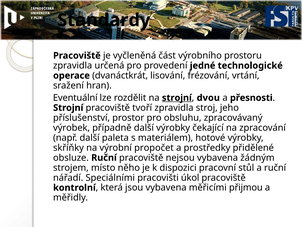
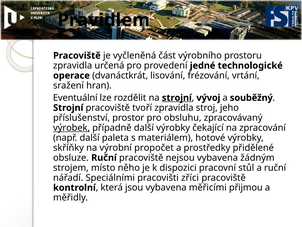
Standardy: Standardy -> Pravidlem
dvou: dvou -> vývoj
přesnosti: přesnosti -> souběžný
výrobek underline: none -> present
úkol: úkol -> zříci
